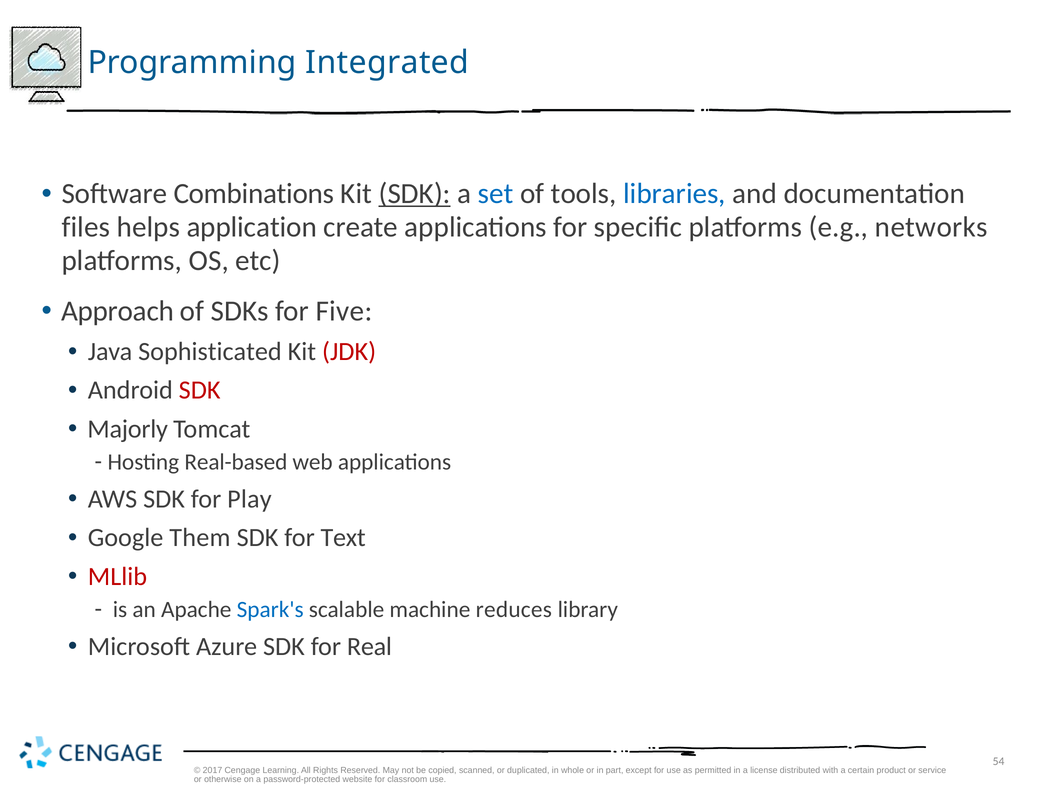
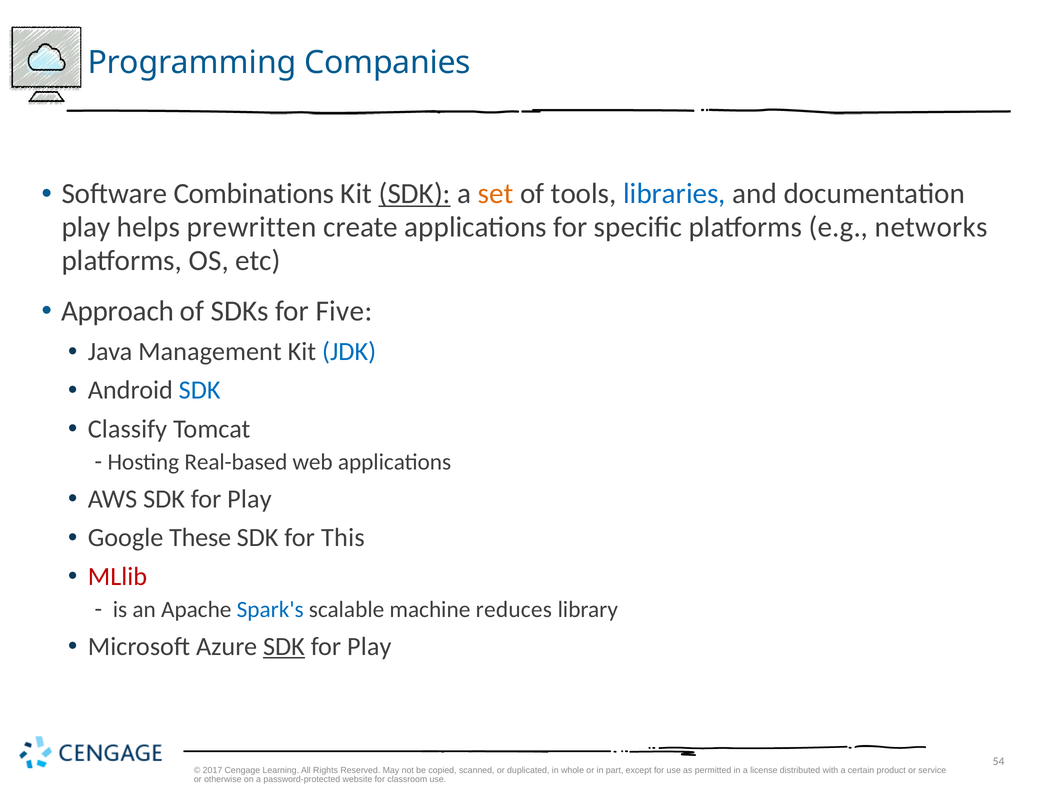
Integrated: Integrated -> Companies
set colour: blue -> orange
files at (86, 227): files -> play
application: application -> prewritten
Sophisticated: Sophisticated -> Management
JDK colour: red -> blue
SDK at (200, 390) colour: red -> blue
Majorly: Majorly -> Classify
Them: Them -> These
Text: Text -> This
SDK at (284, 646) underline: none -> present
Real at (369, 646): Real -> Play
